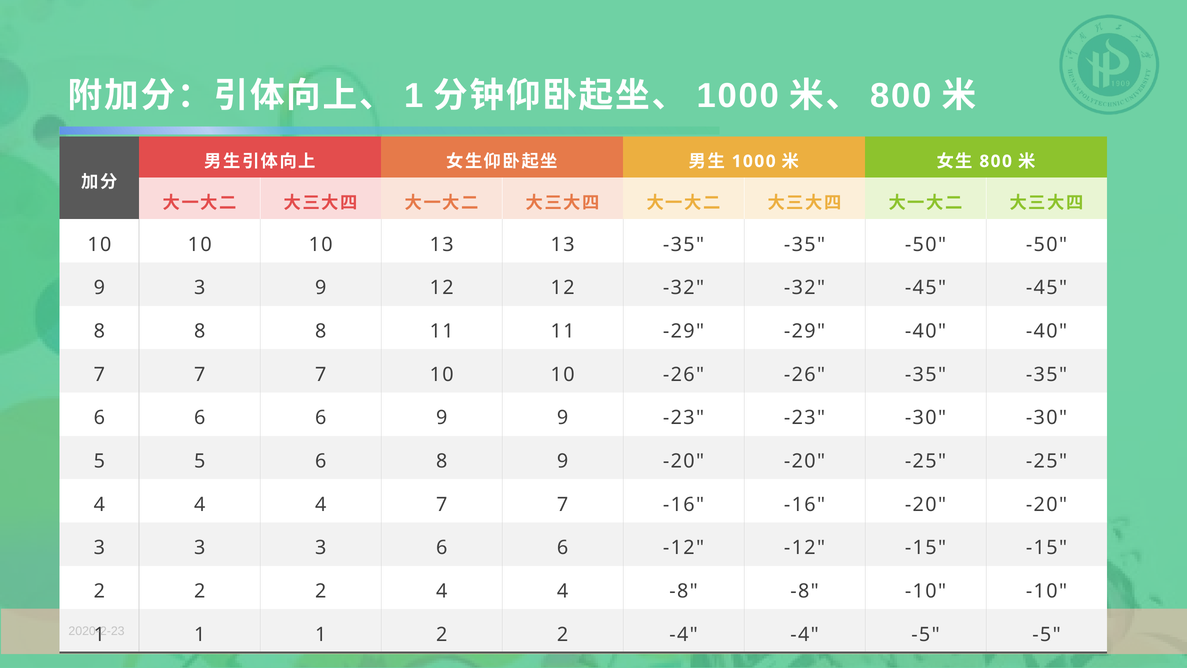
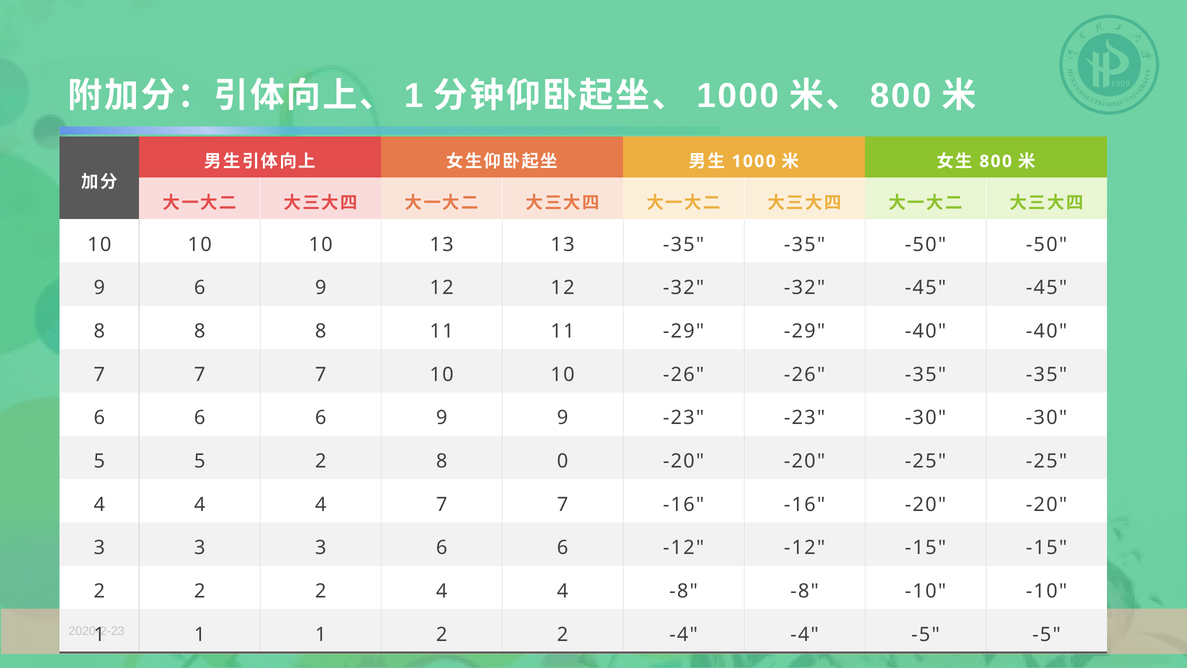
9 3: 3 -> 6
5 6: 6 -> 2
8 9: 9 -> 0
